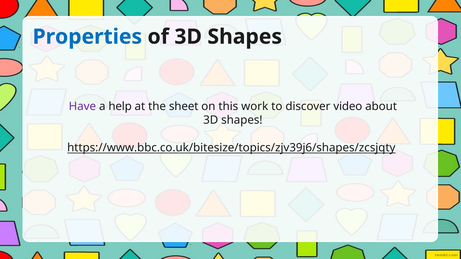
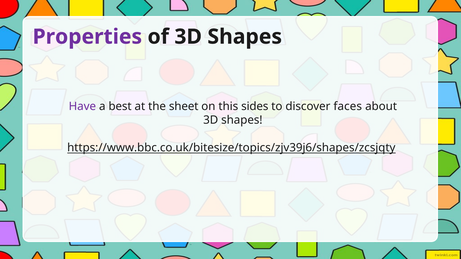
Properties colour: blue -> purple
help: help -> best
work: work -> sides
video: video -> faces
